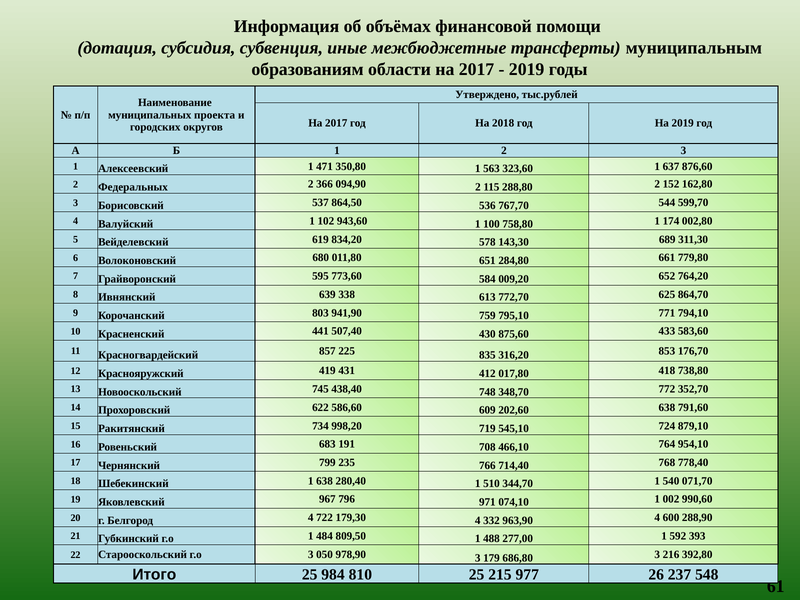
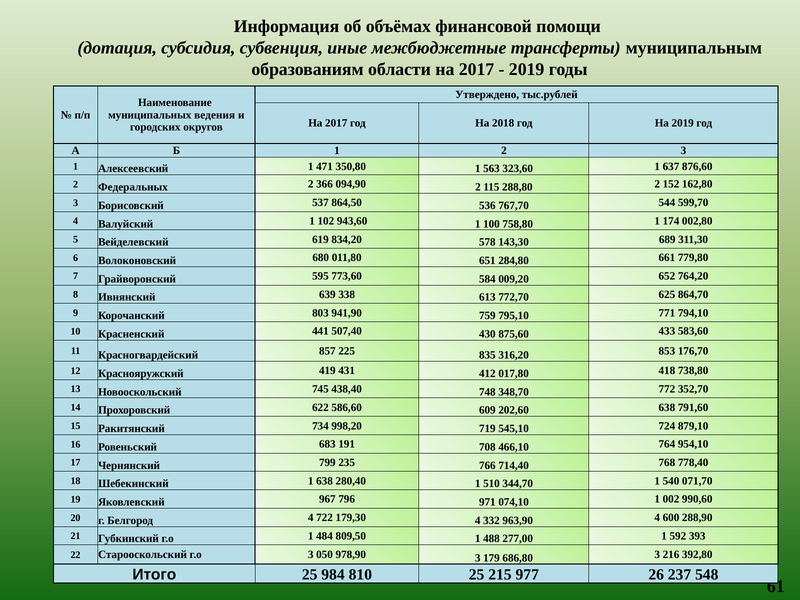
проекта: проекта -> ведения
